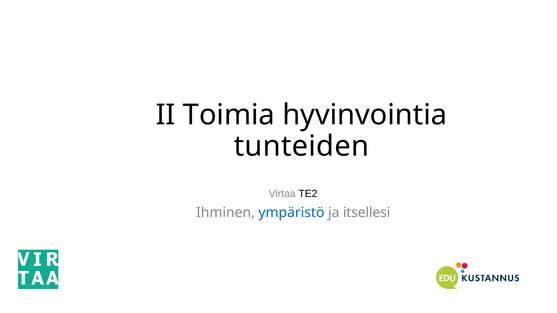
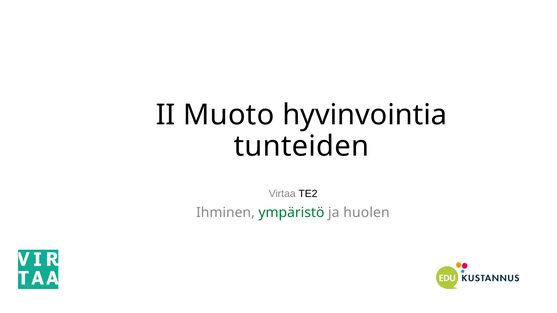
Toimia: Toimia -> Muoto
ympäristö colour: blue -> green
itsellesi: itsellesi -> huolen
